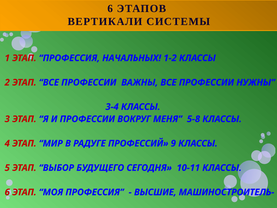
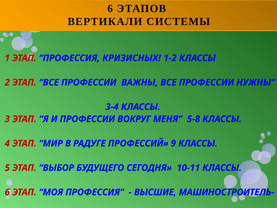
НАЧАЛЬНЫХ: НАЧАЛЬНЫХ -> КРИЗИСНЫХ
